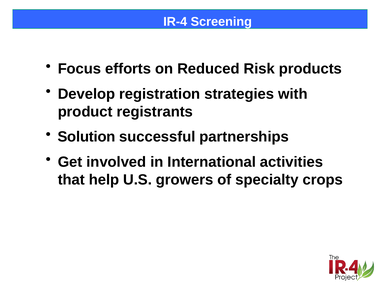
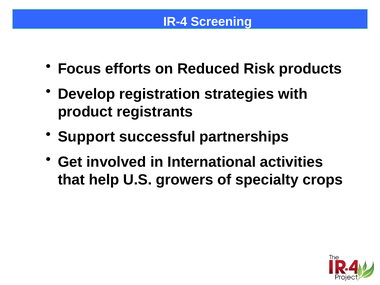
Solution: Solution -> Support
